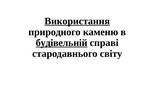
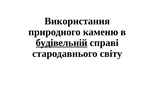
Використання underline: present -> none
